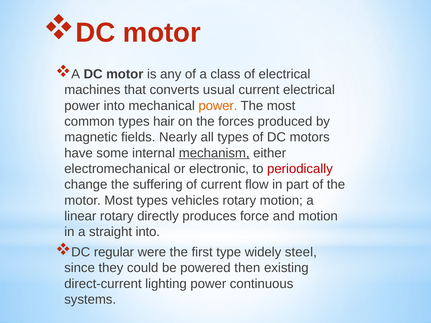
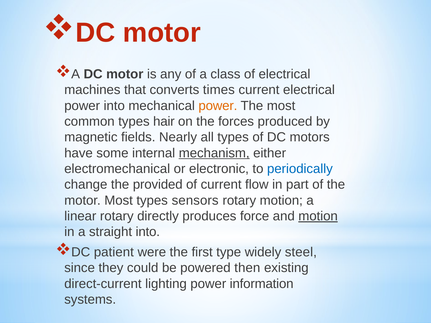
usual: usual -> times
periodically colour: red -> blue
suffering: suffering -> provided
vehicles: vehicles -> sensors
motion at (318, 216) underline: none -> present
regular: regular -> patient
continuous: continuous -> information
